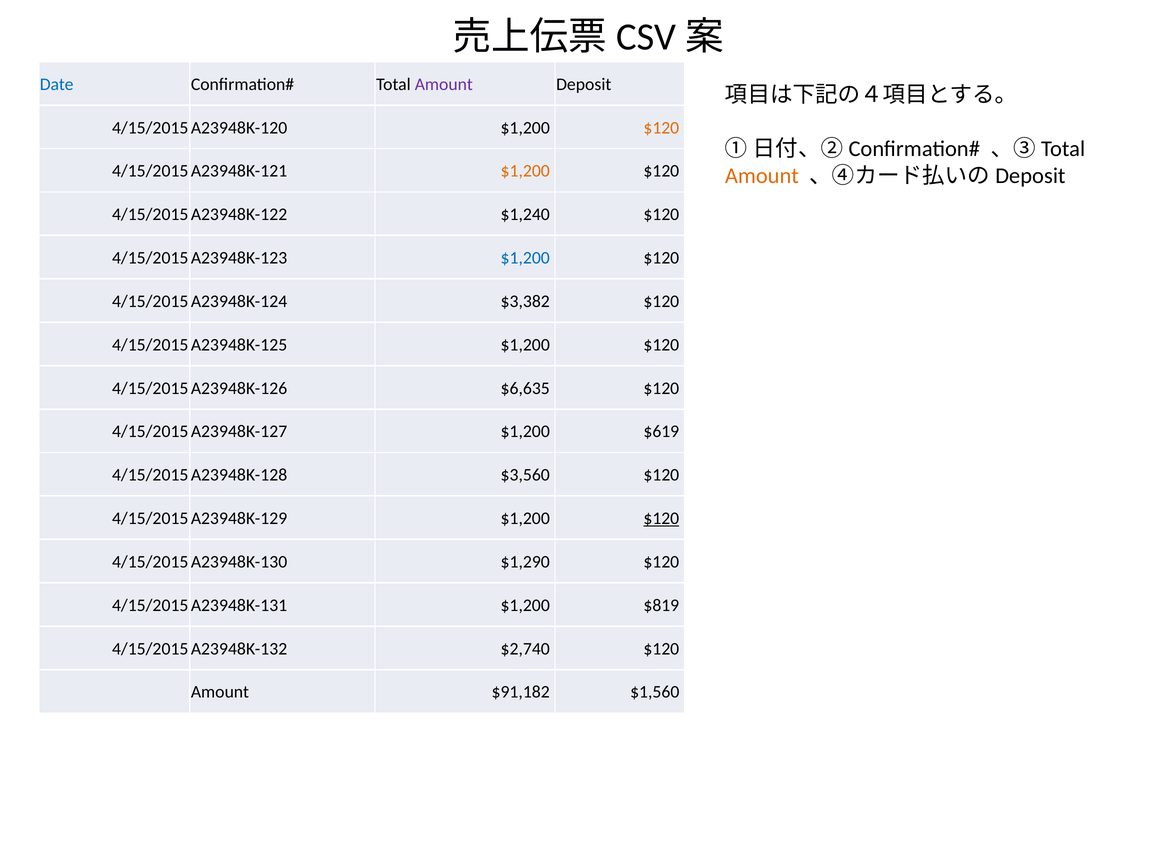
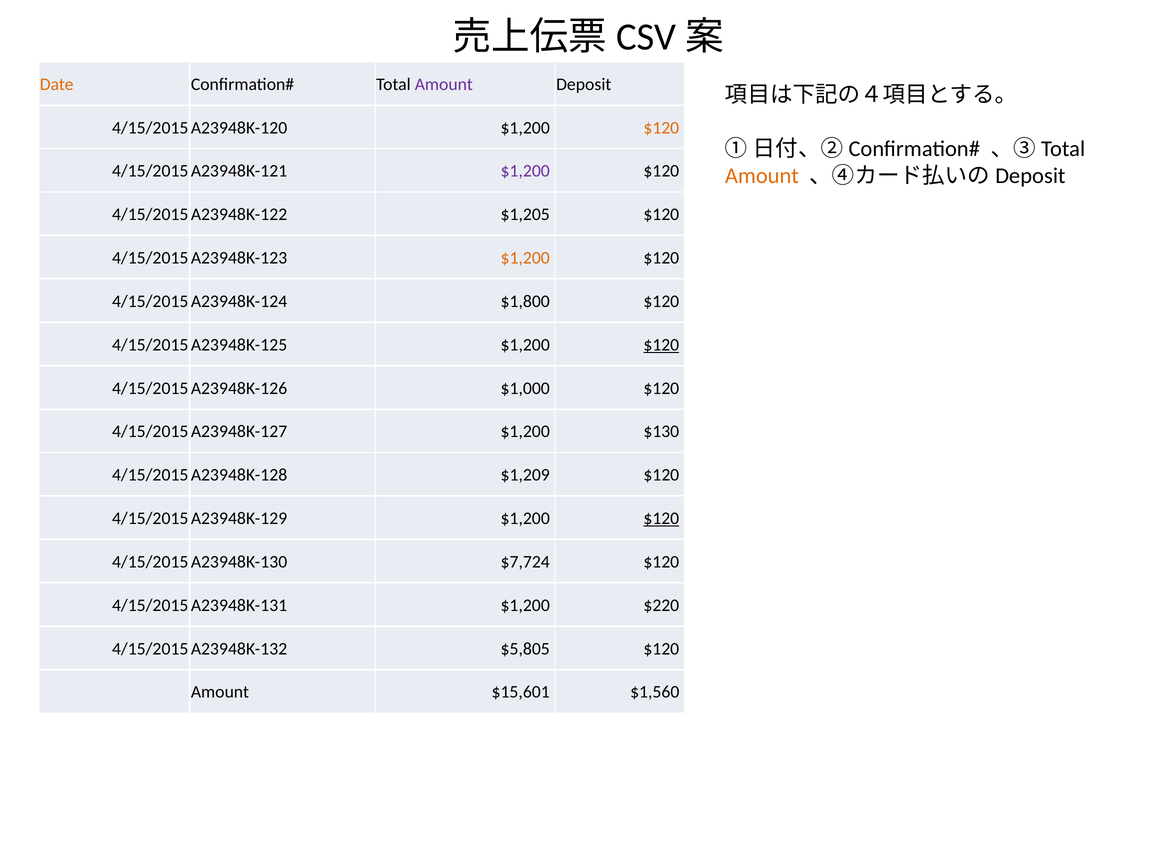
Date colour: blue -> orange
$1,200 at (525, 171) colour: orange -> purple
$1,240: $1,240 -> $1,205
$1,200 at (525, 258) colour: blue -> orange
$3,382: $3,382 -> $1,800
$120 at (661, 345) underline: none -> present
$6,635: $6,635 -> $1,000
$619: $619 -> $130
$3,560: $3,560 -> $1,209
$1,290: $1,290 -> $7,724
$819: $819 -> $220
$2,740: $2,740 -> $5,805
$91,182: $91,182 -> $15,601
